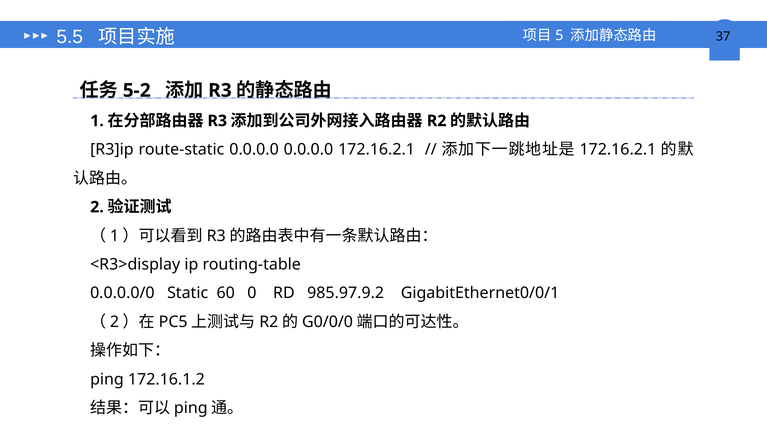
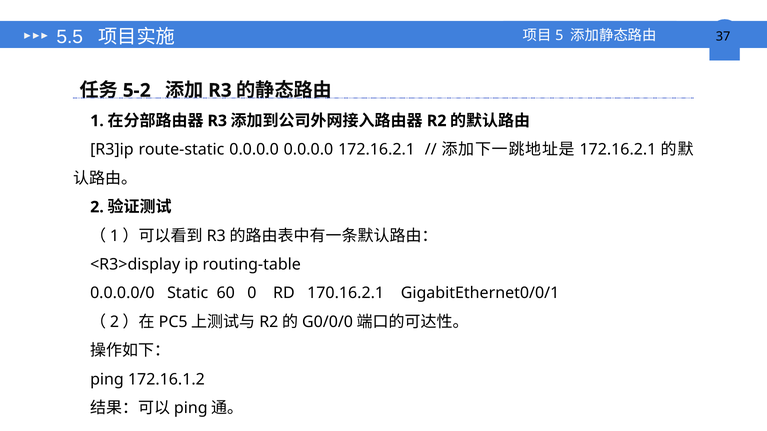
985.97.9.2: 985.97.9.2 -> 170.16.2.1
